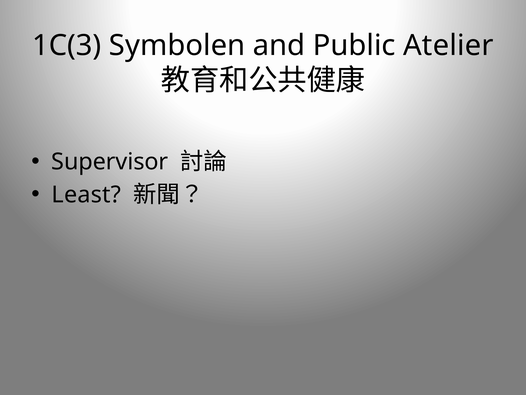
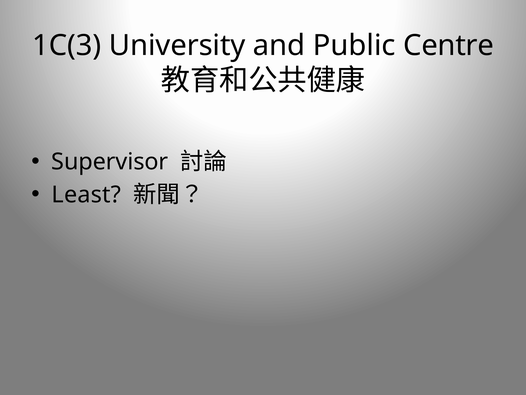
Symbolen: Symbolen -> University
Atelier: Atelier -> Centre
